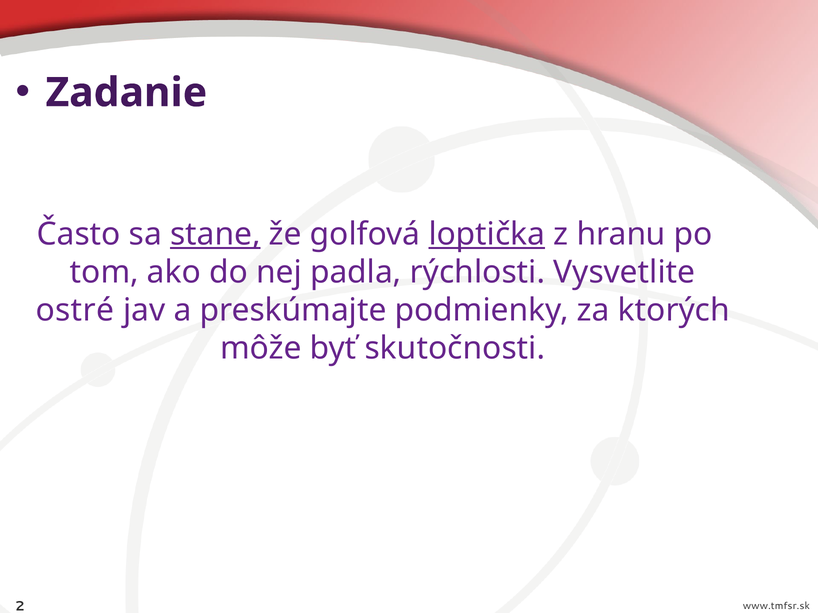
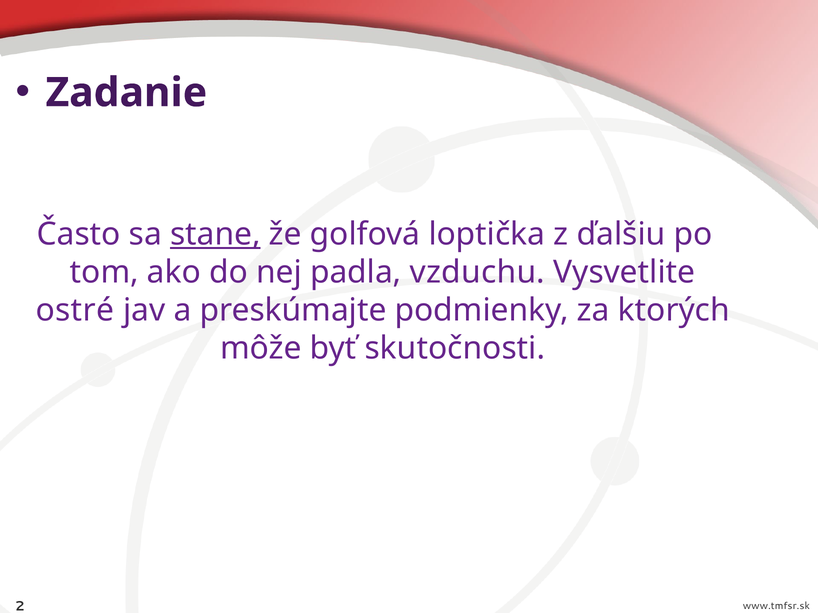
loptička underline: present -> none
hranu: hranu -> ďalšiu
rýchlosti: rýchlosti -> vzduchu
